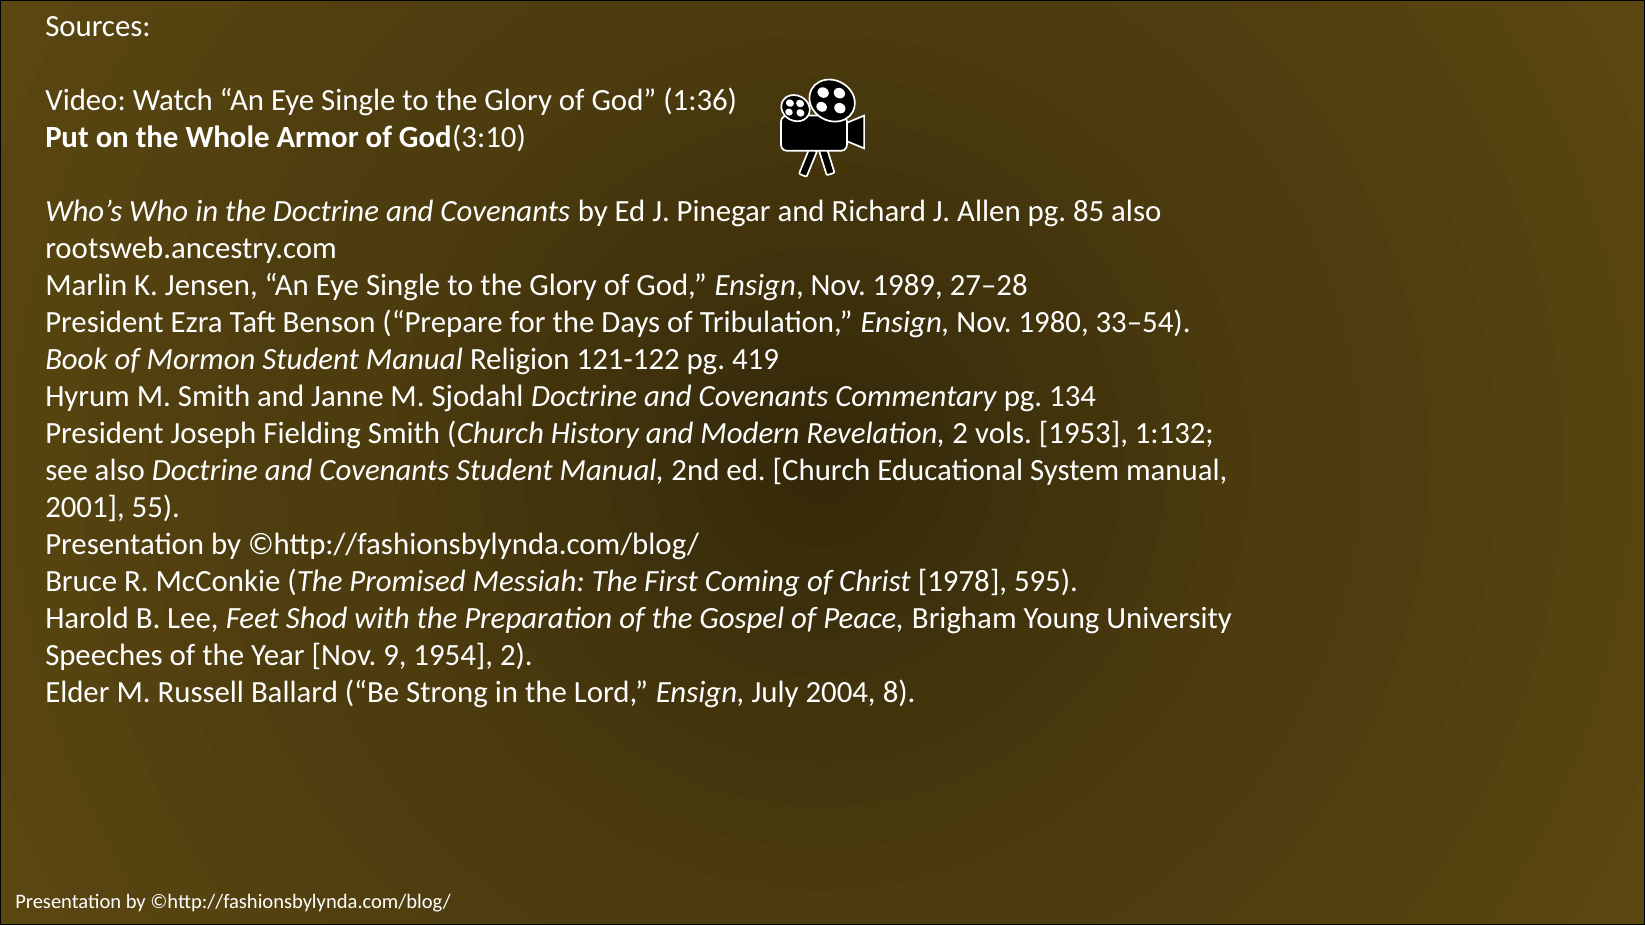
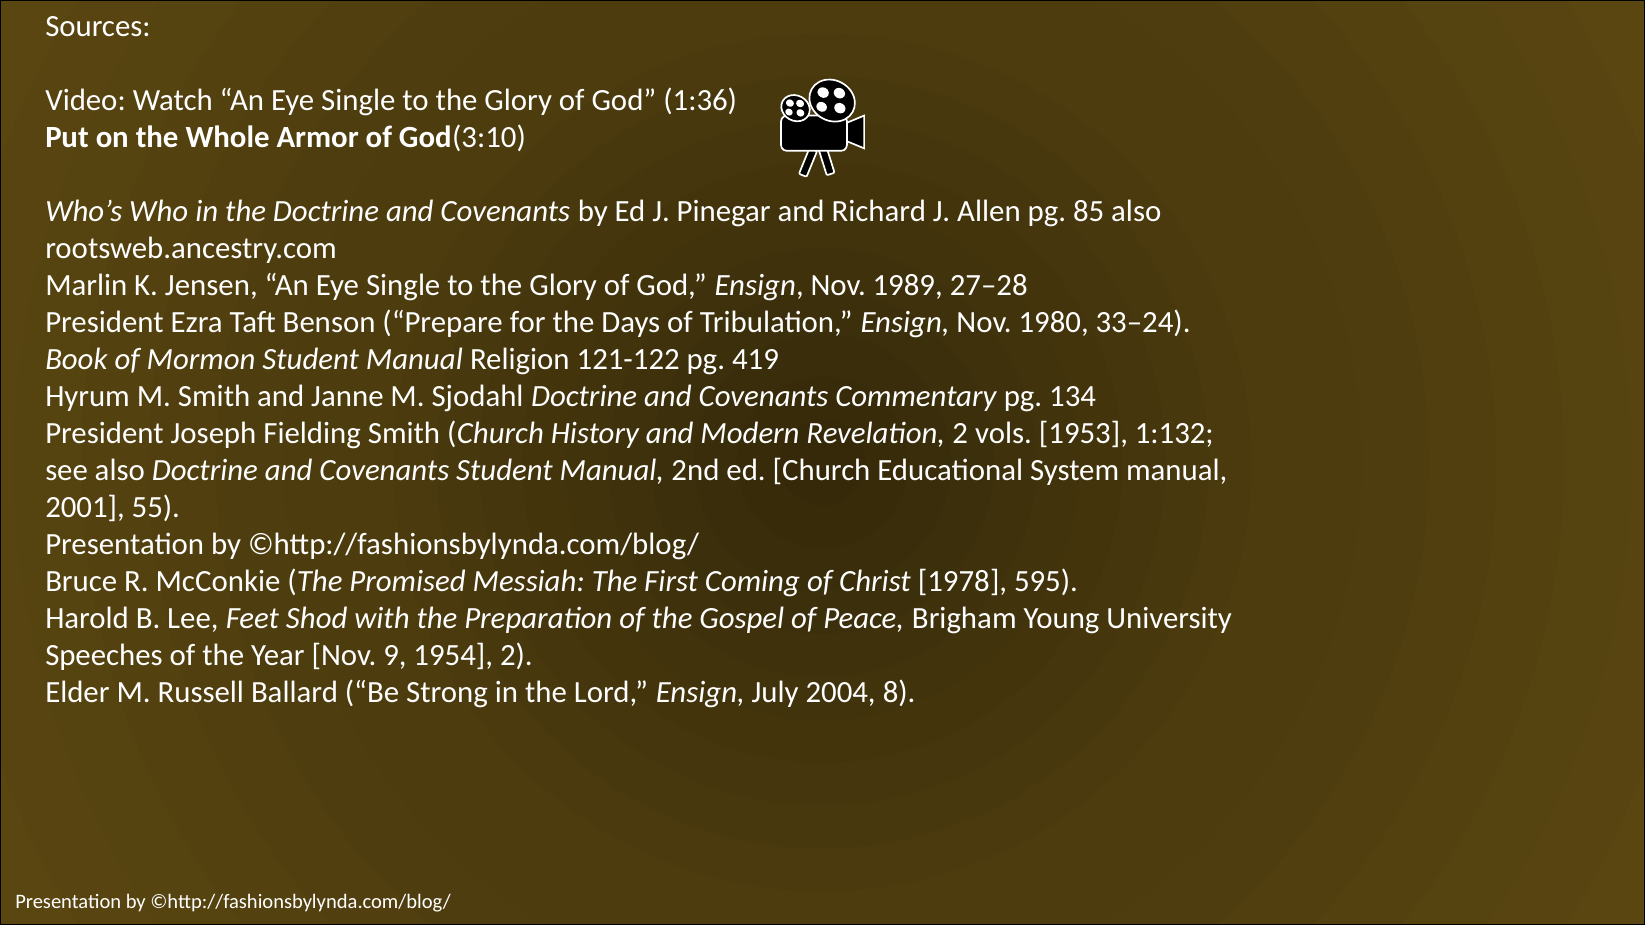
33–54: 33–54 -> 33–24
